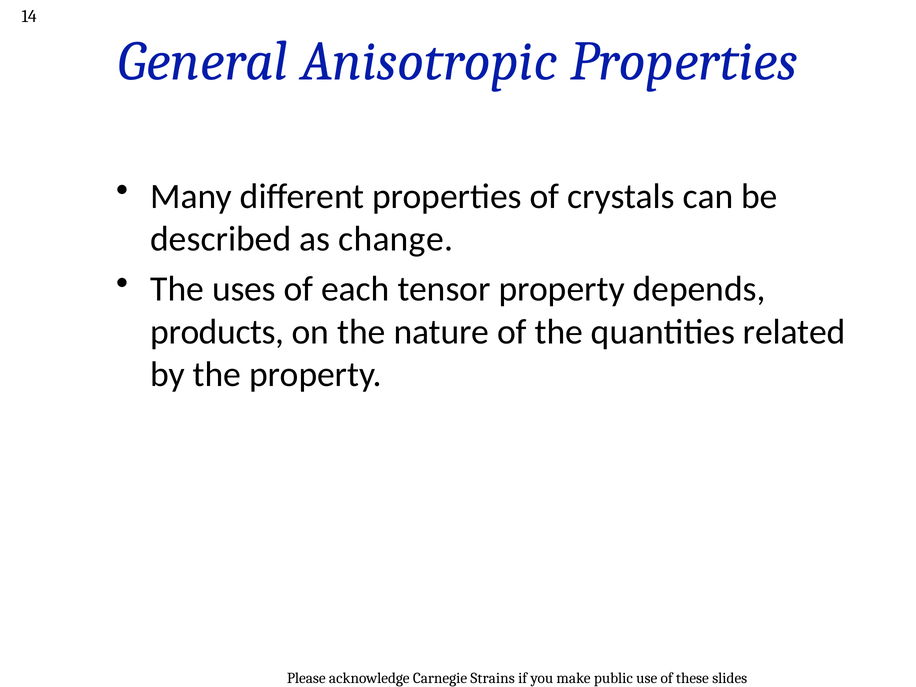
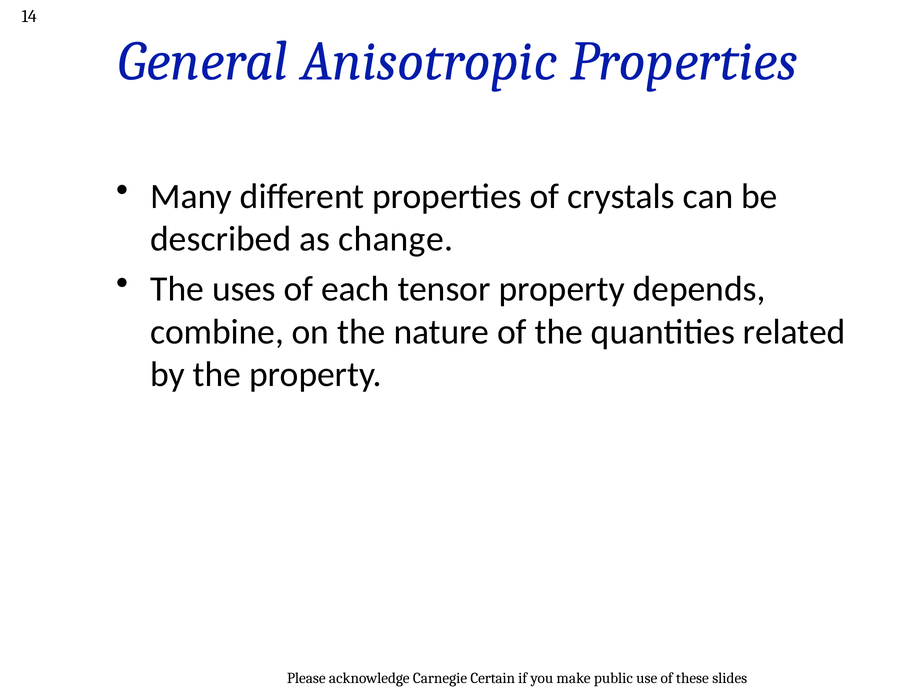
products: products -> combine
Strains: Strains -> Certain
